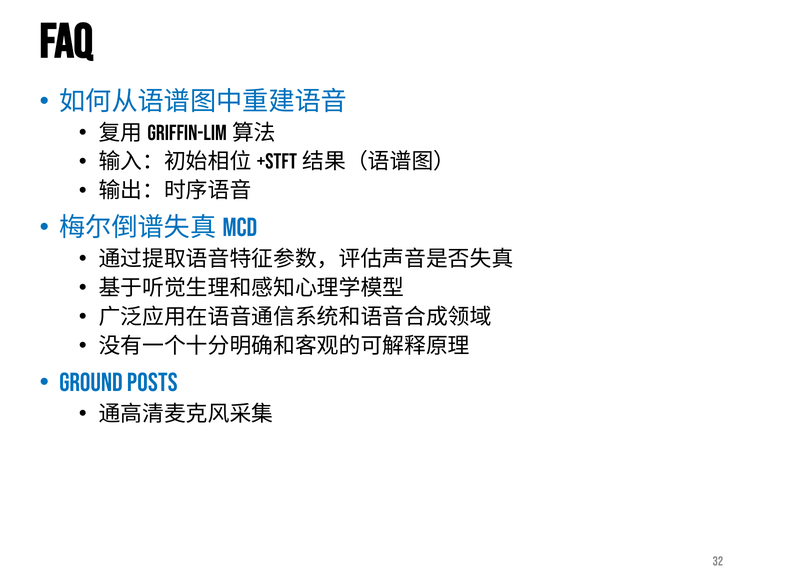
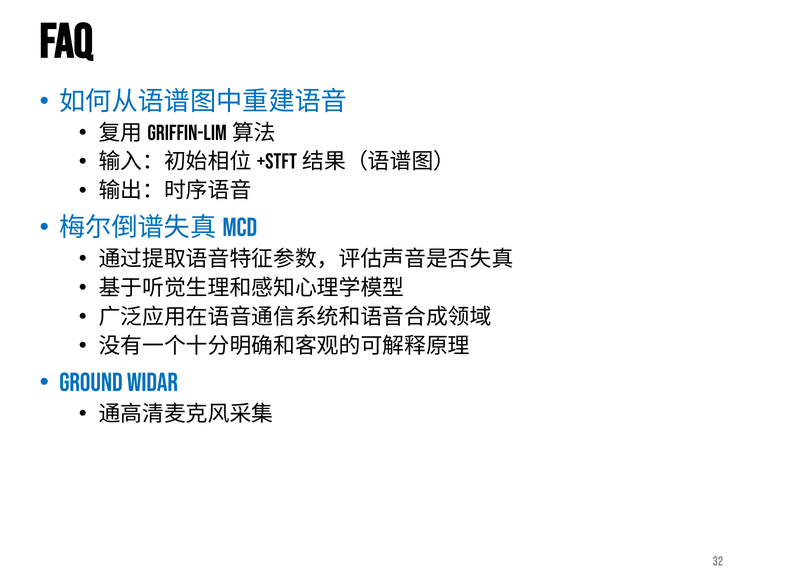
Posts: Posts -> Widar
